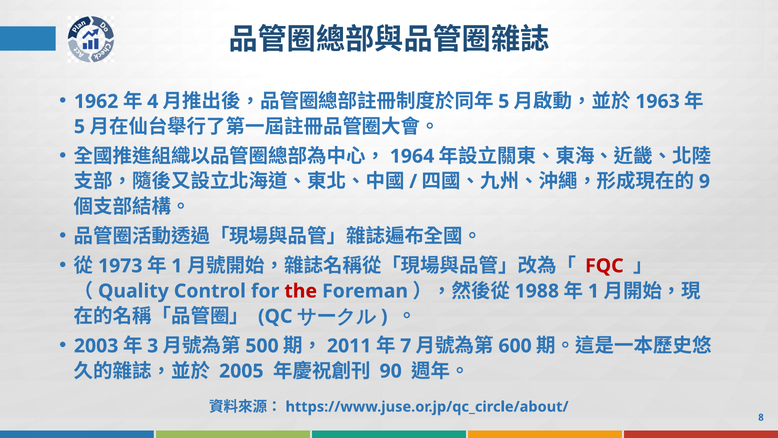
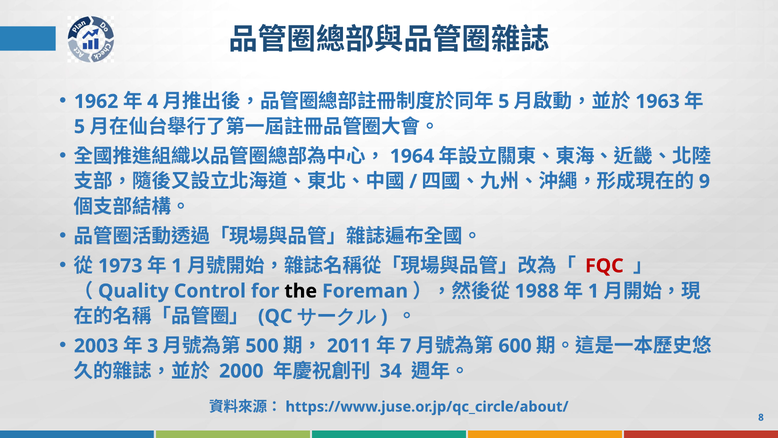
the colour: red -> black
2005: 2005 -> 2000
90: 90 -> 34
